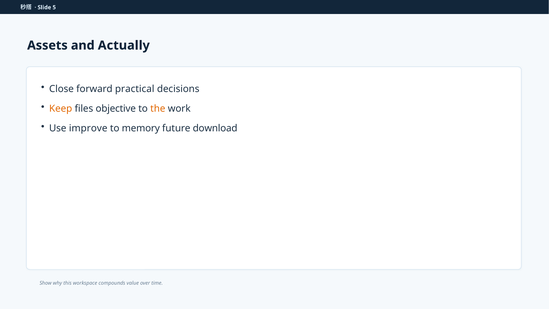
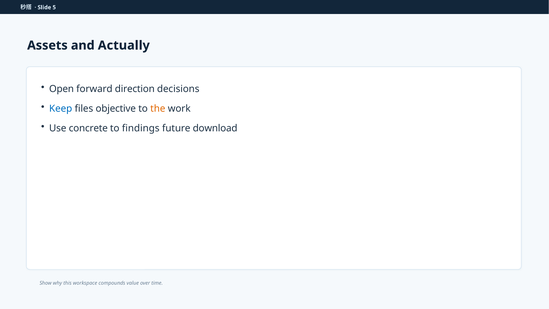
Close: Close -> Open
practical: practical -> direction
Keep colour: orange -> blue
improve: improve -> concrete
memory: memory -> findings
